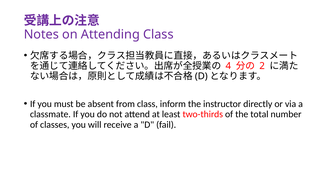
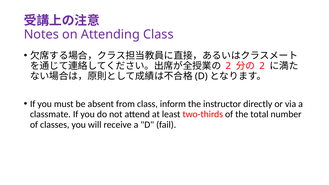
4 at (228, 66): 4 -> 2
